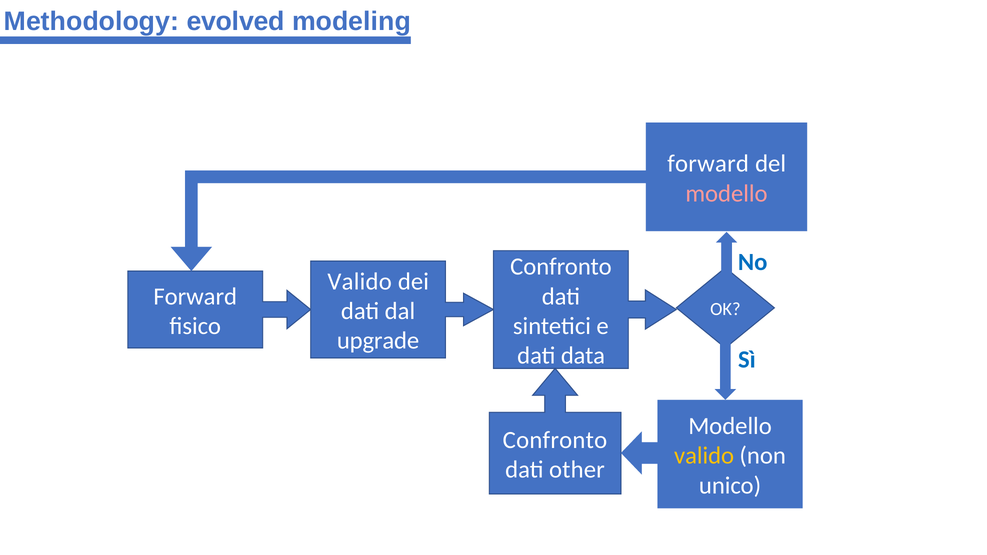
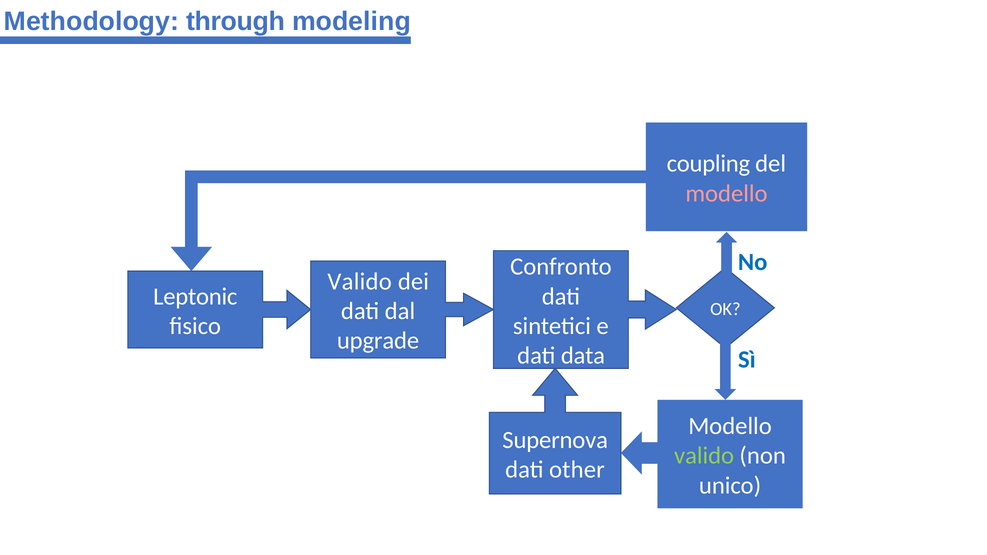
evolved: evolved -> through
forward at (708, 164): forward -> coupling
Forward at (195, 297): Forward -> Leptonic
Confronto at (555, 440): Confronto -> Supernova
valido at (704, 456) colour: yellow -> light green
